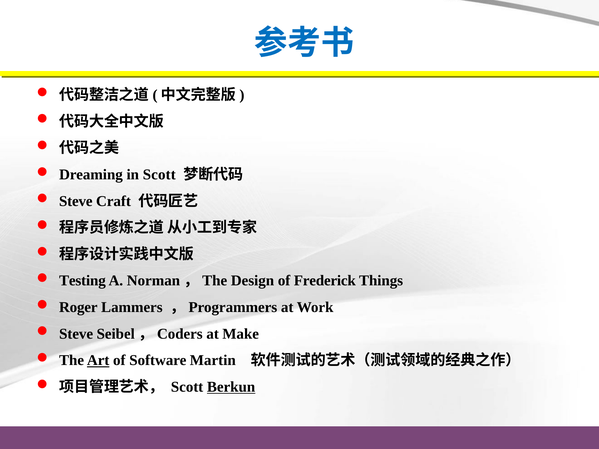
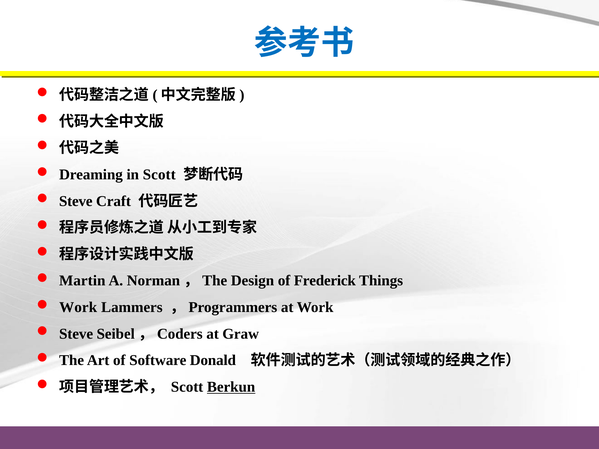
Testing: Testing -> Martin
Roger at (78, 307): Roger -> Work
Make: Make -> Graw
Art underline: present -> none
Martin: Martin -> Donald
